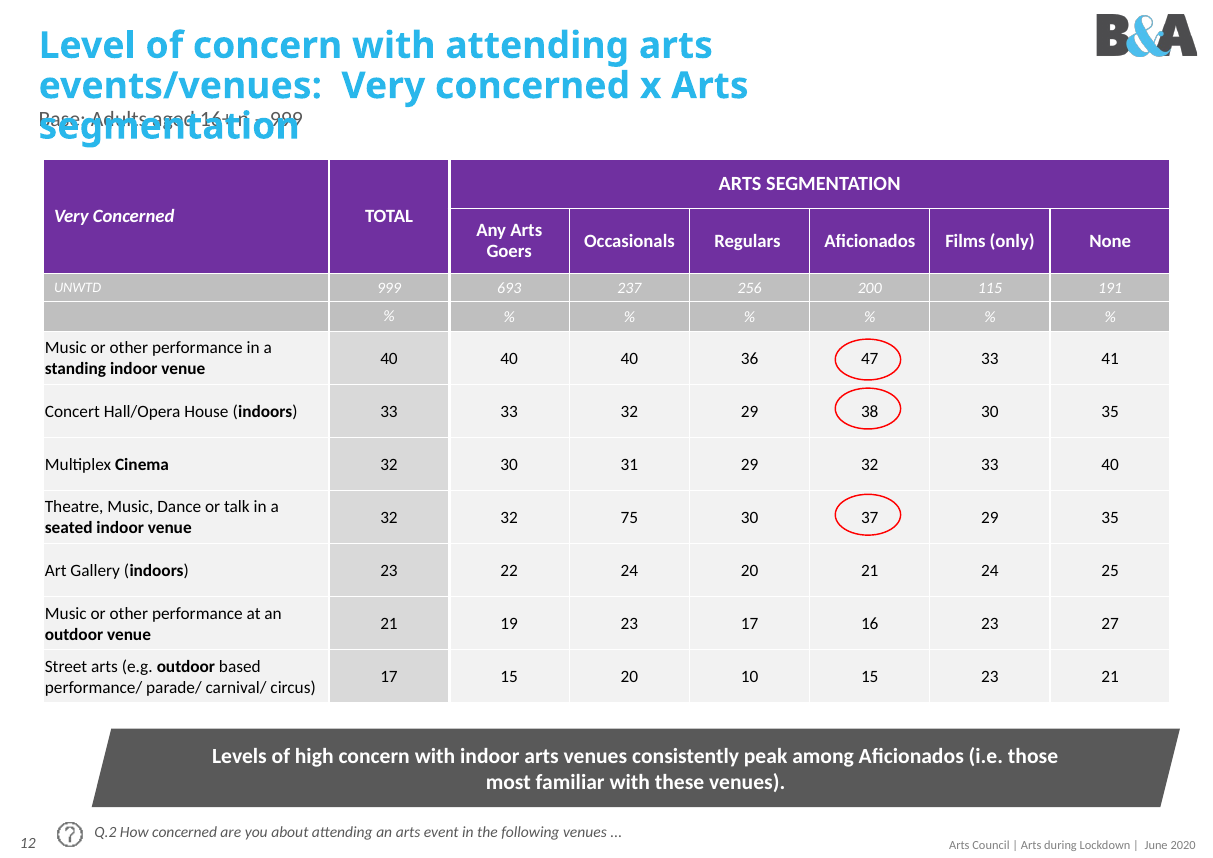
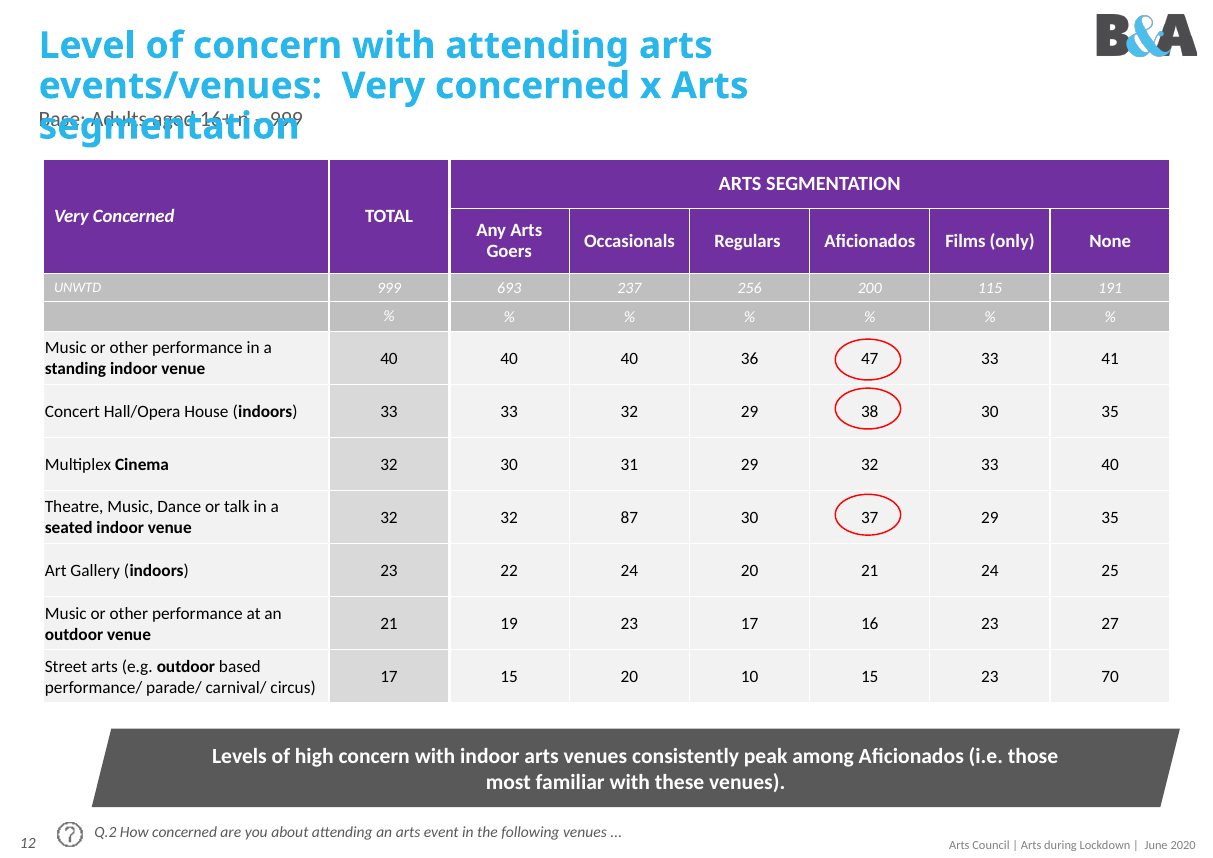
75: 75 -> 87
23 21: 21 -> 70
